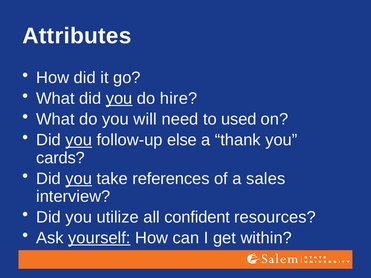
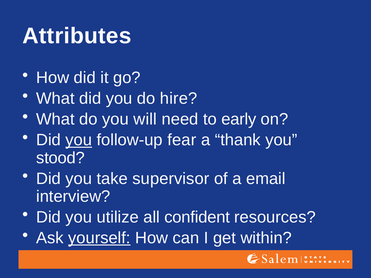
you at (119, 99) underline: present -> none
used: used -> early
else: else -> fear
cards: cards -> stood
you at (79, 179) underline: present -> none
references: references -> supervisor
sales: sales -> email
